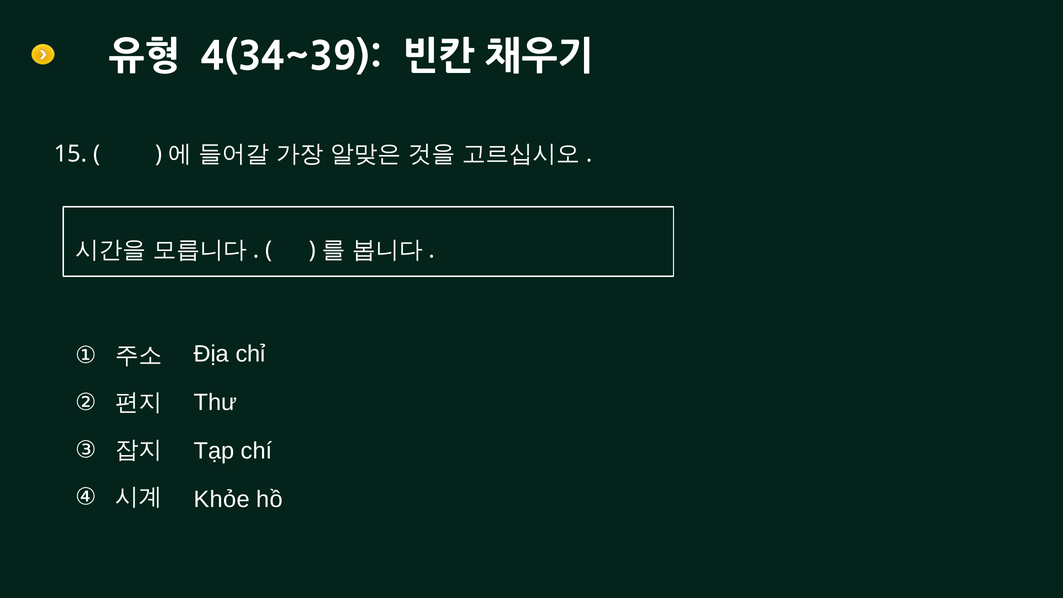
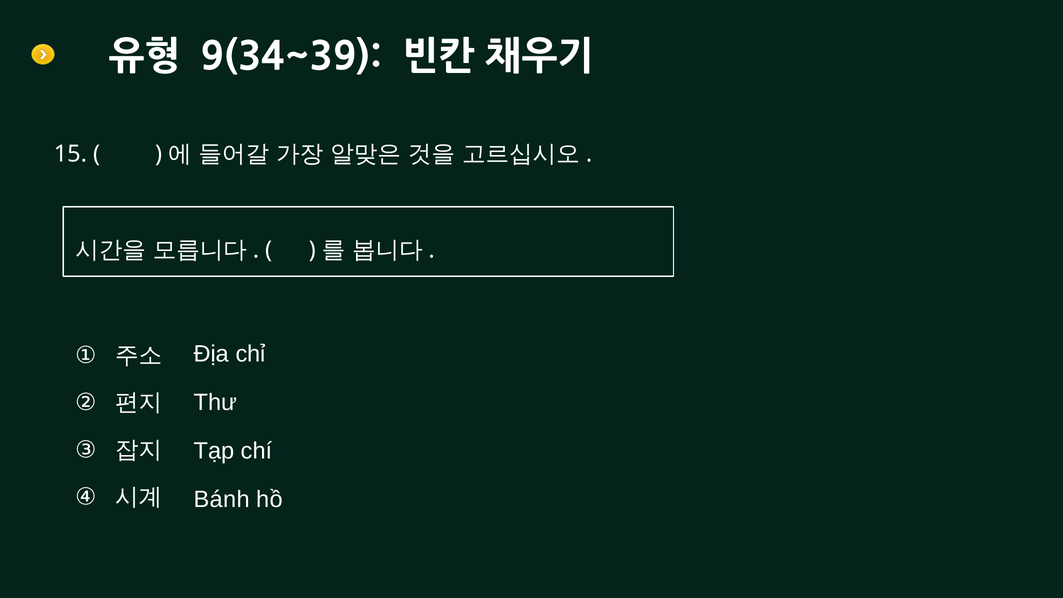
4(34~39: 4(34~39 -> 9(34~39
Khỏe: Khỏe -> Bánh
